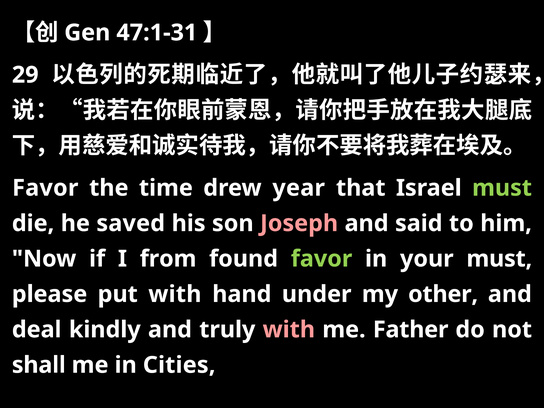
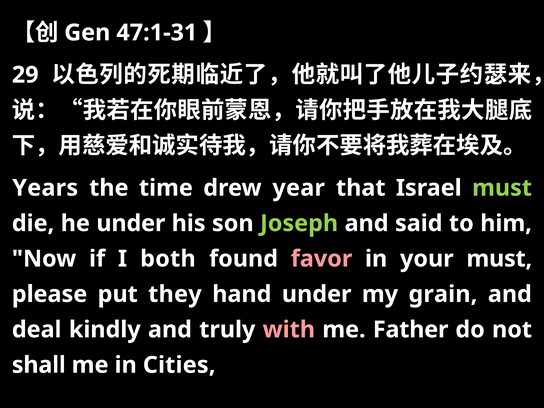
Favor at (45, 188): Favor -> Years
he saved: saved -> under
Joseph colour: pink -> light green
from: from -> both
favor at (322, 259) colour: light green -> pink
put with: with -> they
other: other -> grain
